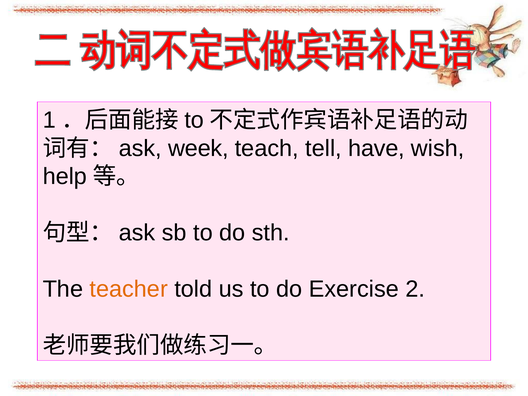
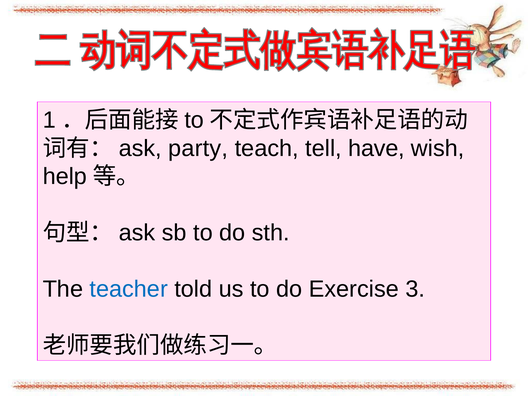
week: week -> party
teacher colour: orange -> blue
2: 2 -> 3
